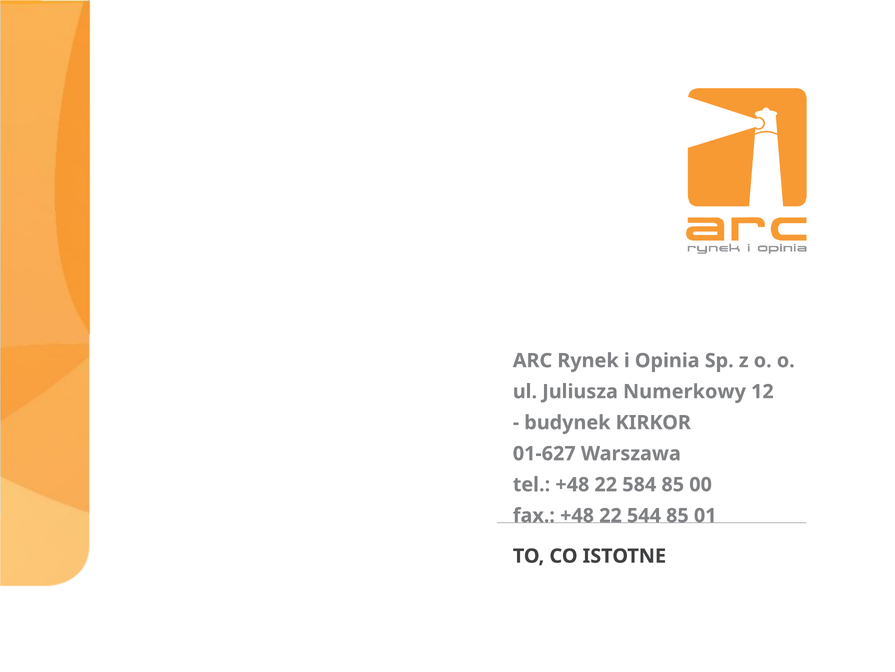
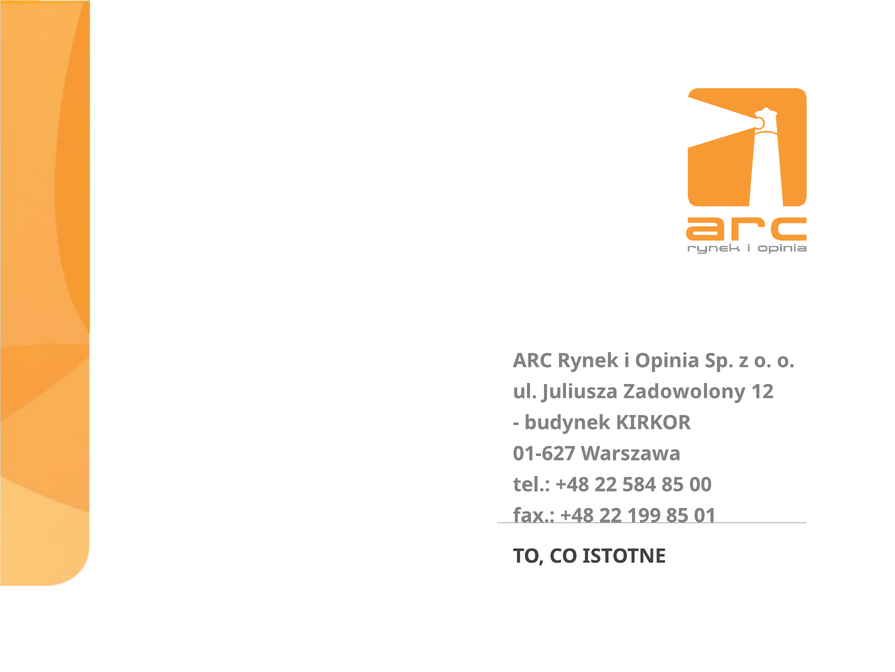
Numerkowy: Numerkowy -> Zadowolony
544: 544 -> 199
